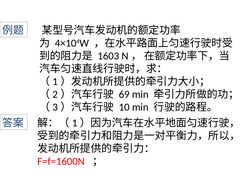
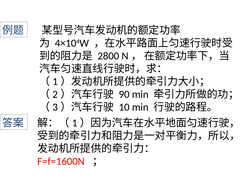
1603: 1603 -> 2800
69: 69 -> 90
